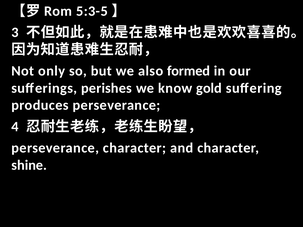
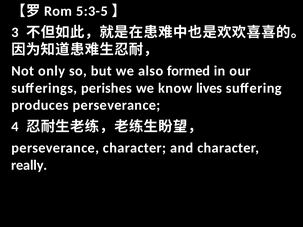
gold: gold -> lives
shine: shine -> really
